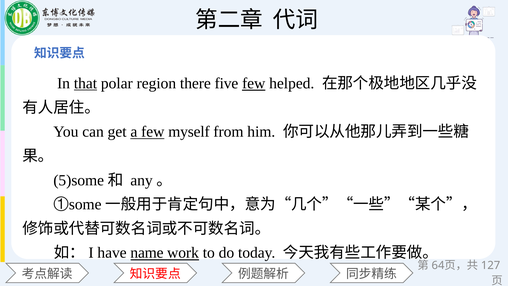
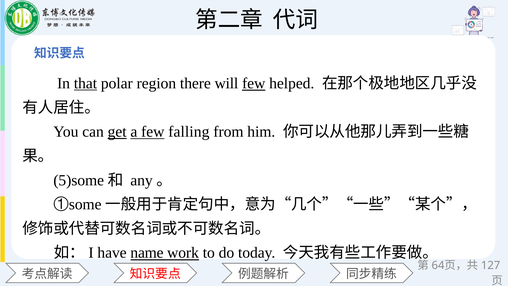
five: five -> will
get underline: none -> present
myself: myself -> falling
